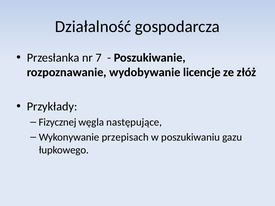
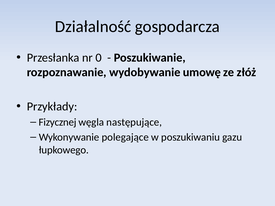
7: 7 -> 0
licencje: licencje -> umowę
przepisach: przepisach -> polegające
